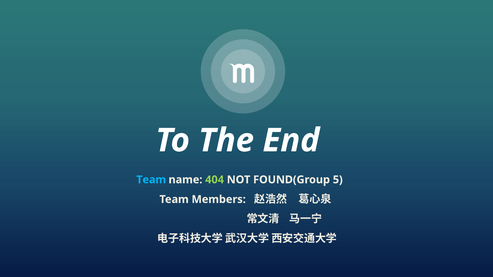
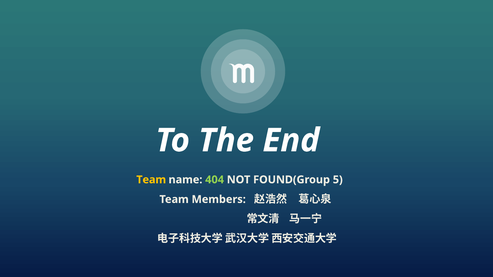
Team at (151, 180) colour: light blue -> yellow
